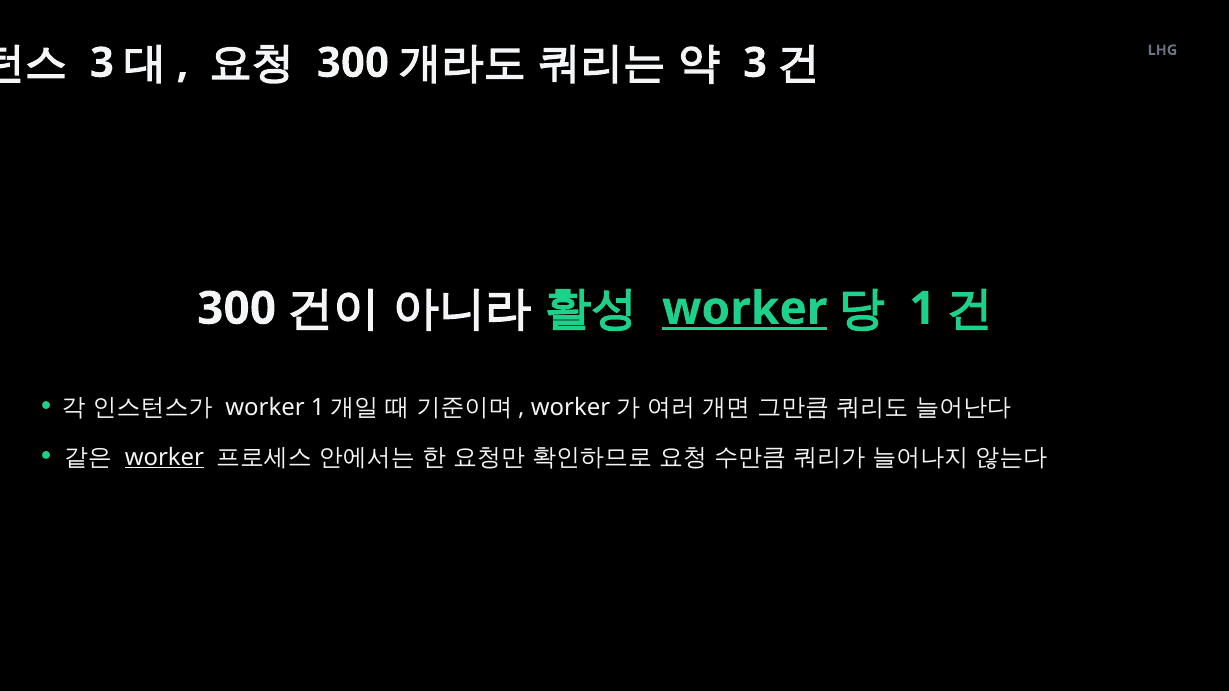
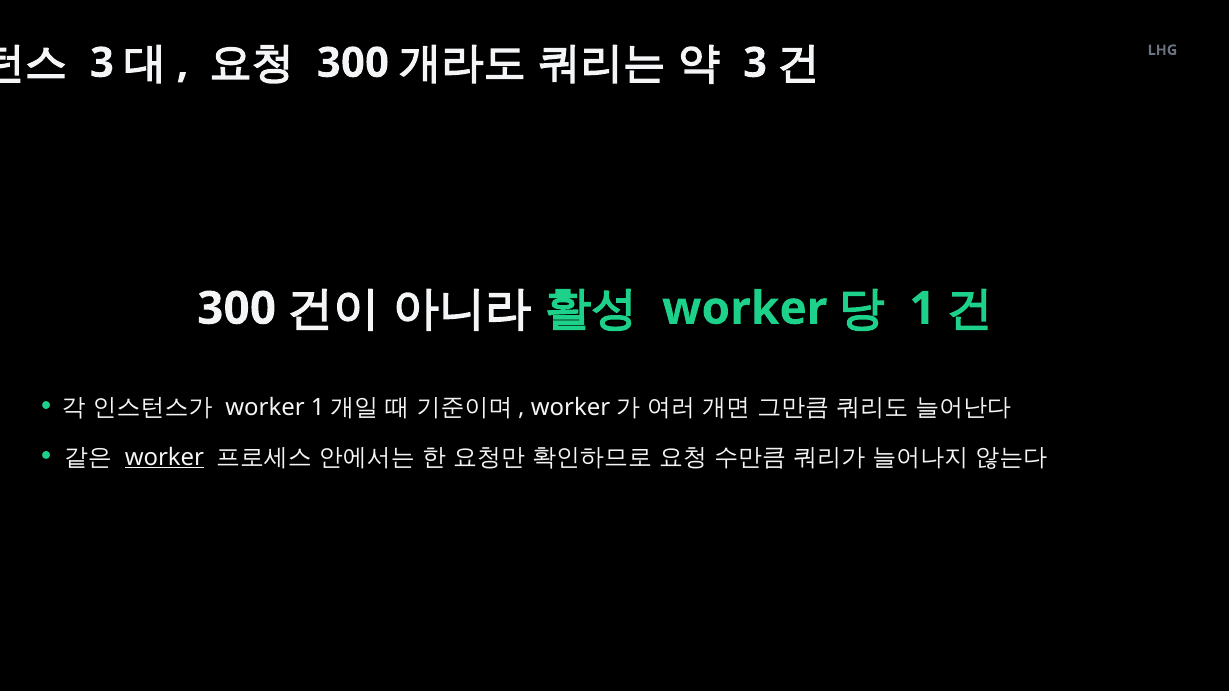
worker at (745, 309) underline: present -> none
